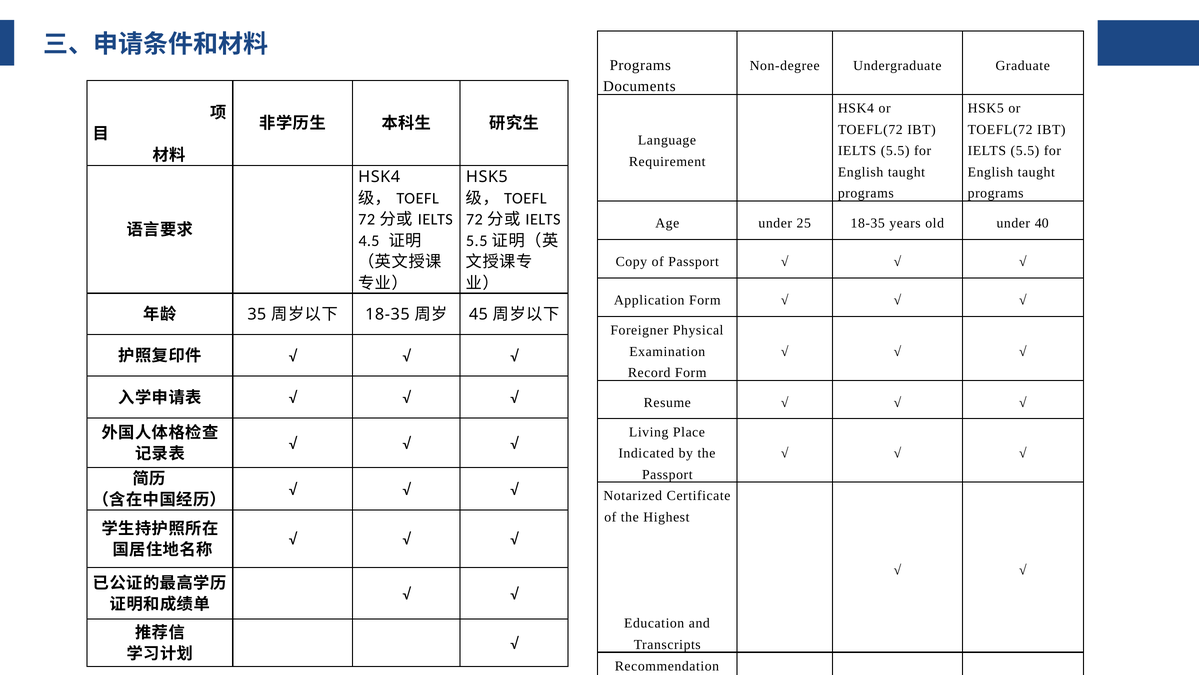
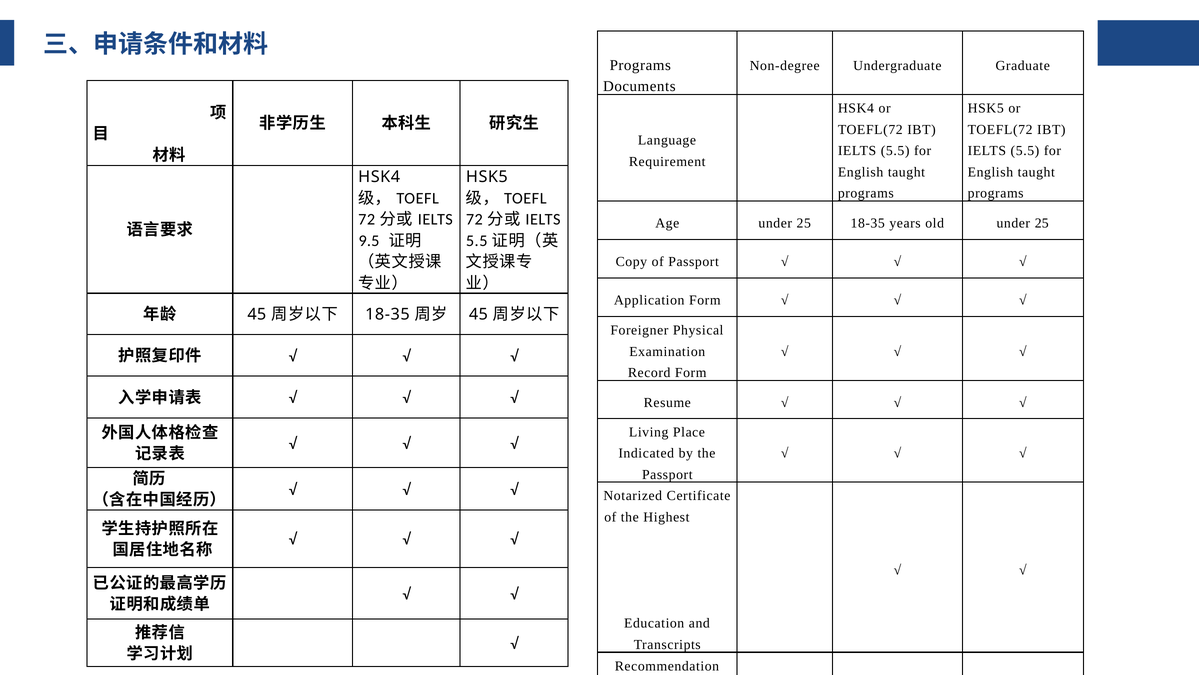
old under 40: 40 -> 25
4.5: 4.5 -> 9.5
35 at (257, 314): 35 -> 45
